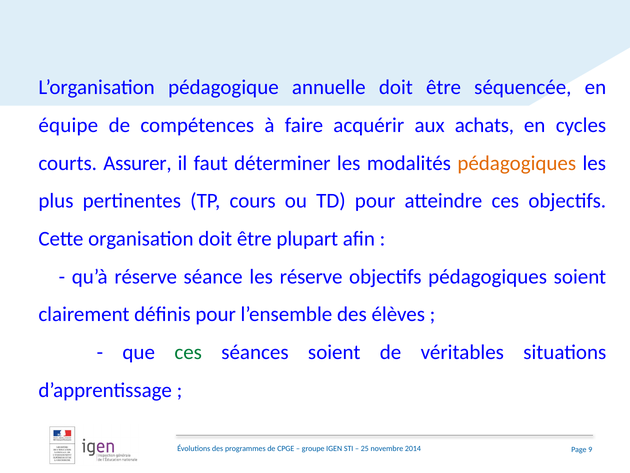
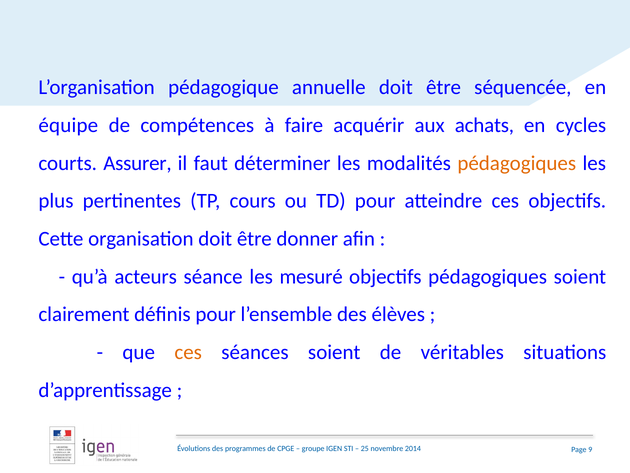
plupart: plupart -> donner
qu’à réserve: réserve -> acteurs
les réserve: réserve -> mesuré
ces at (188, 352) colour: green -> orange
